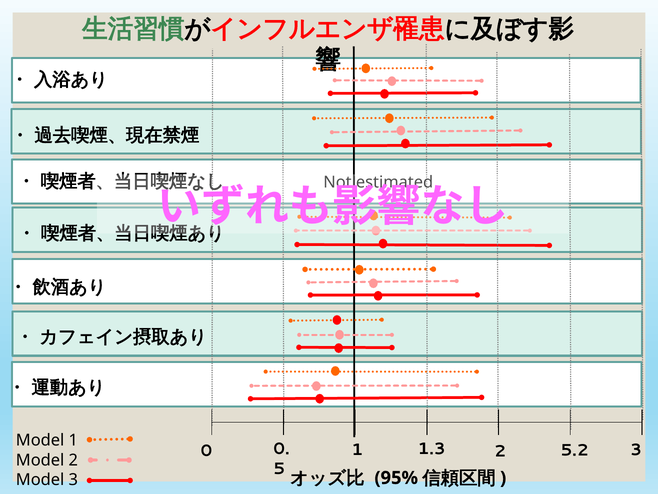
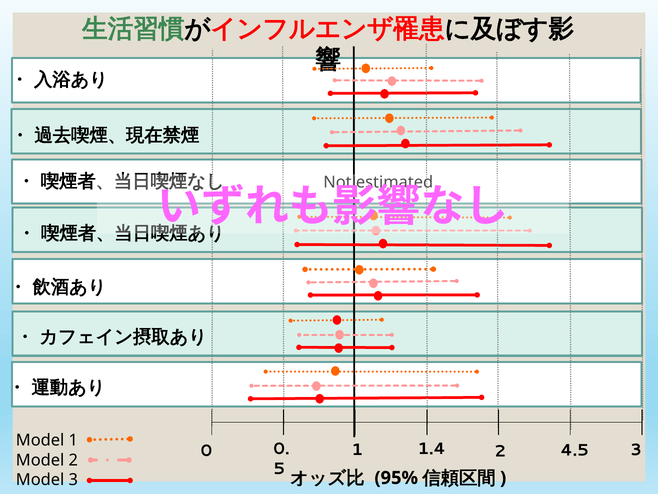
1.3: 1.3 -> 1.4
5.2: 5.2 -> 4.5
